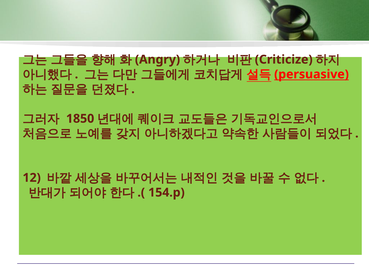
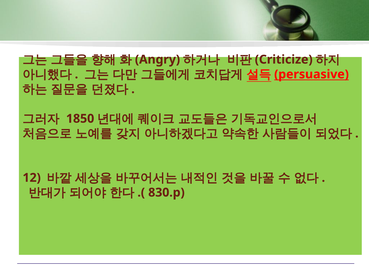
154.p: 154.p -> 830.p
